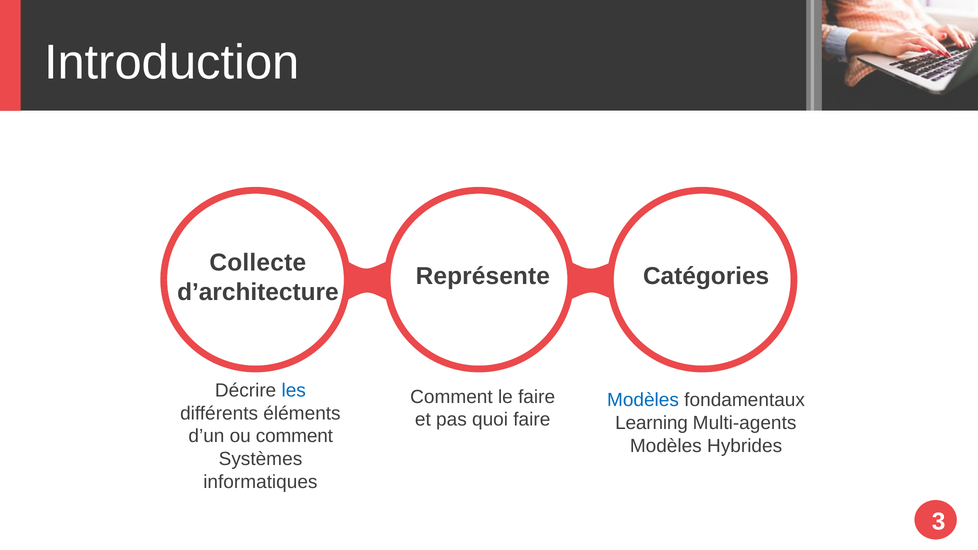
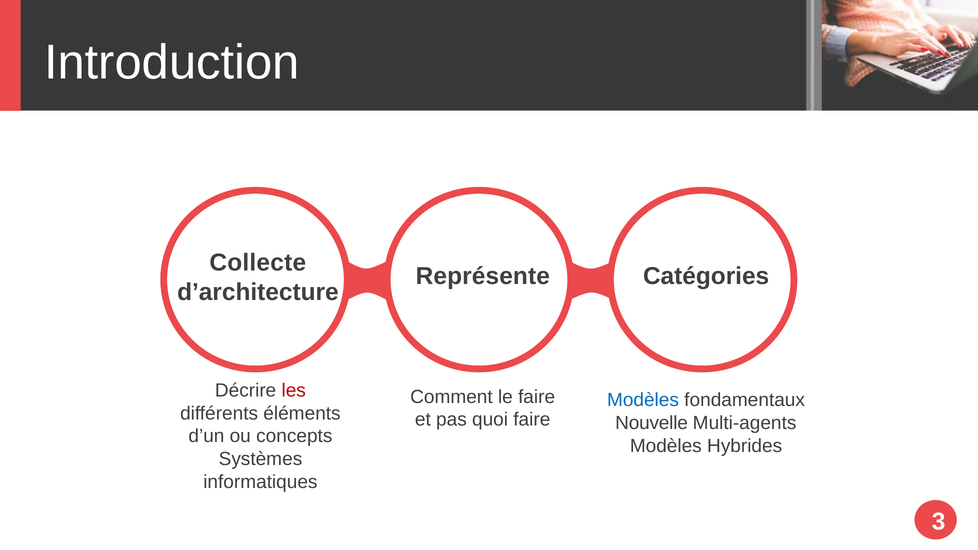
les colour: blue -> red
Learning: Learning -> Nouvelle
ou comment: comment -> concepts
